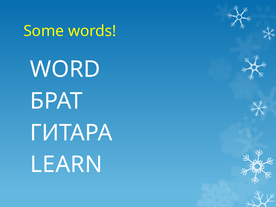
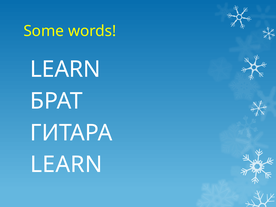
WORD at (65, 69): WORD -> LEARN
